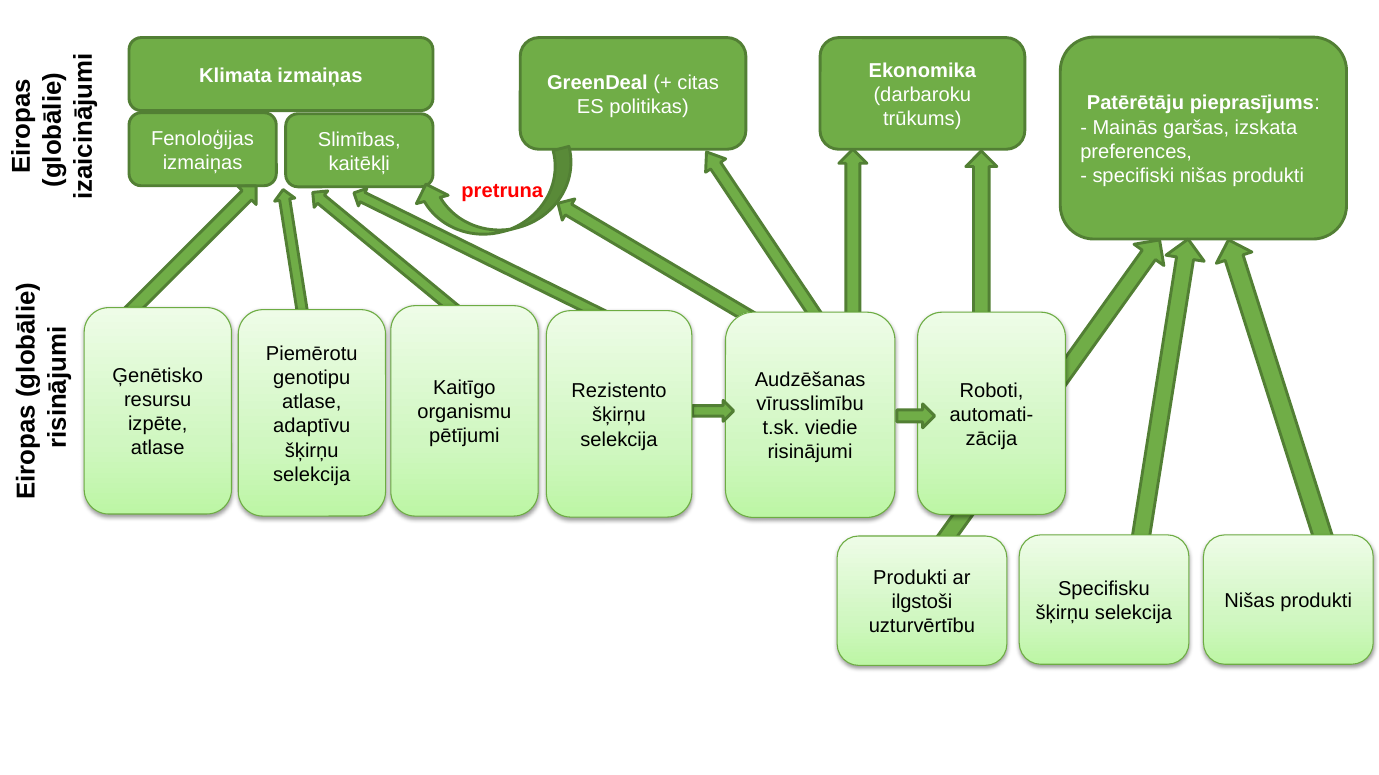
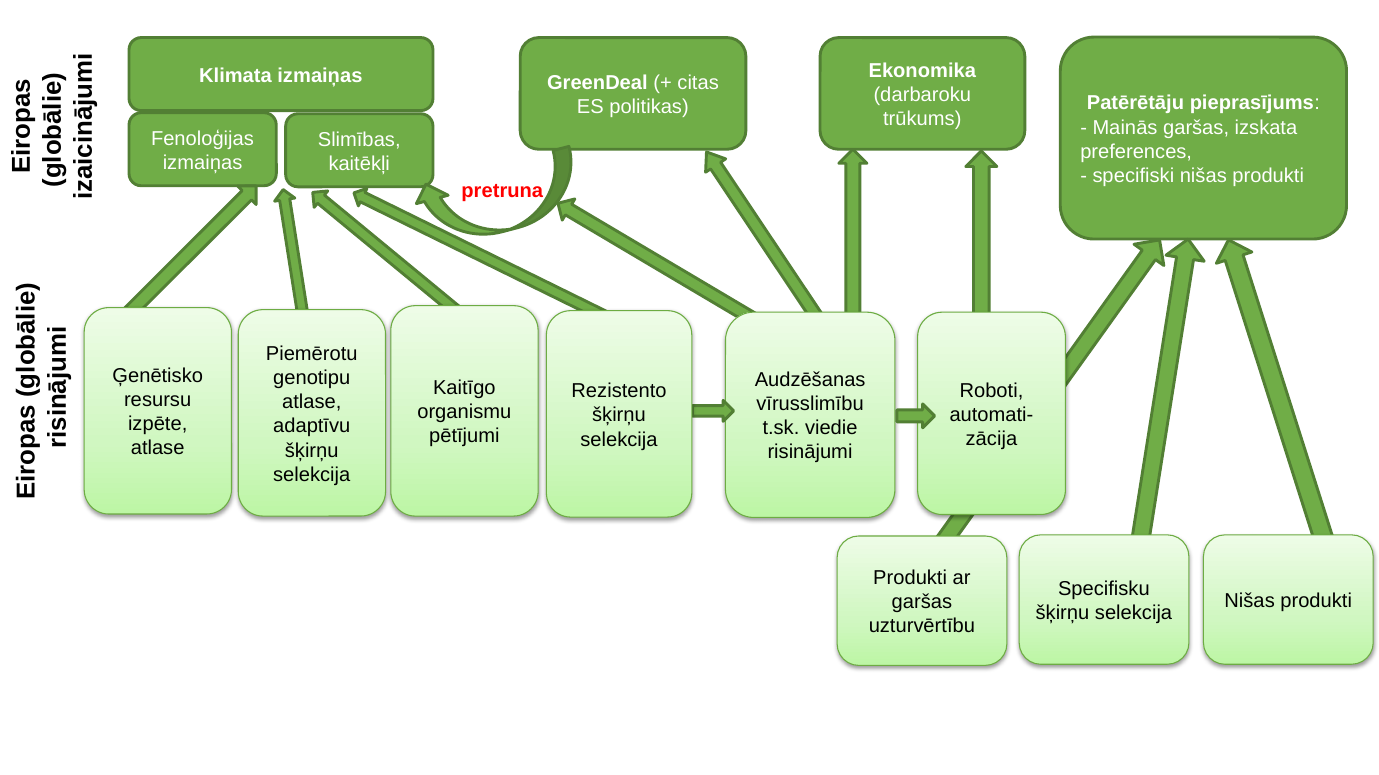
ilgstoši at (922, 603): ilgstoši -> garšas
